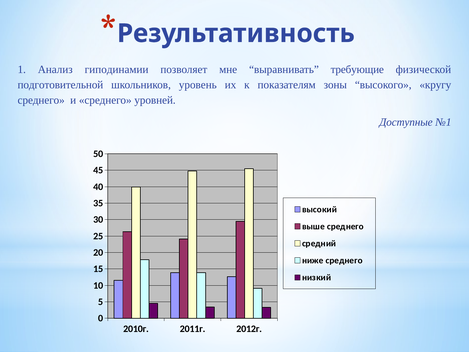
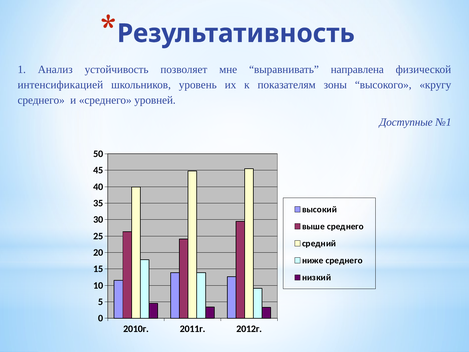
гиподинамии: гиподинамии -> устойчивость
требующие: требующие -> направлена
подготовительной: подготовительной -> интенсификацией
